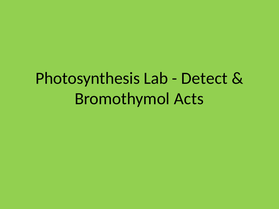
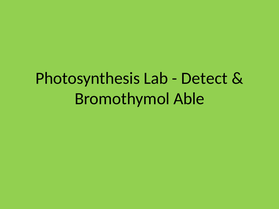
Acts: Acts -> Able
